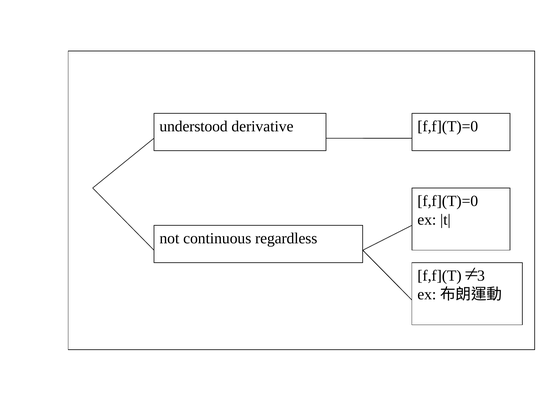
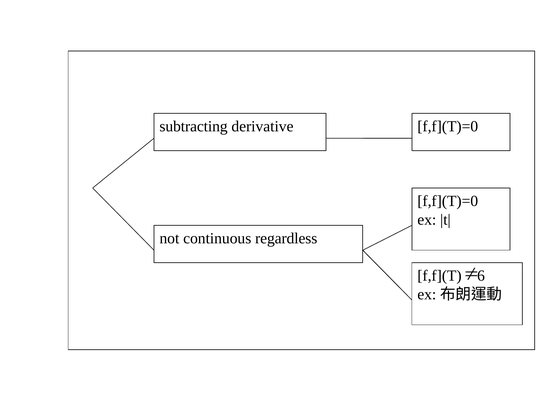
understood: understood -> subtracting
3: 3 -> 6
